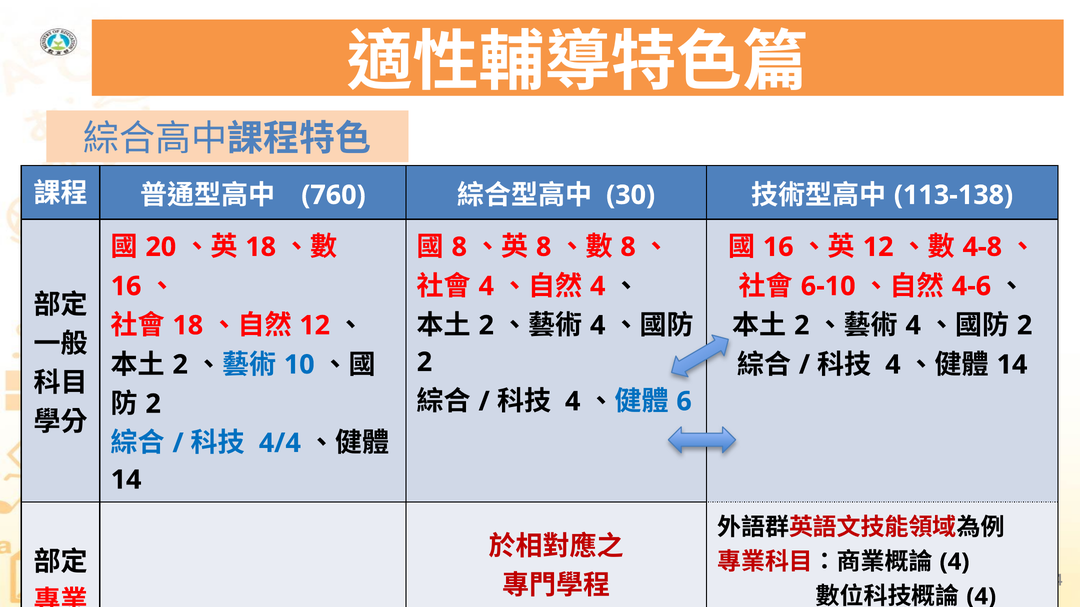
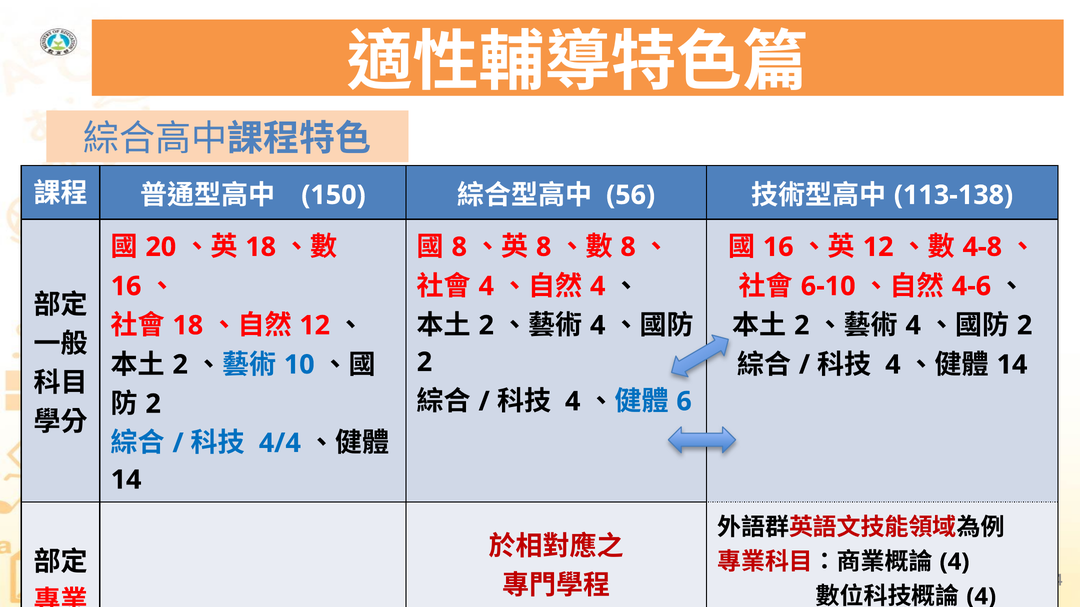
760: 760 -> 150
30: 30 -> 56
